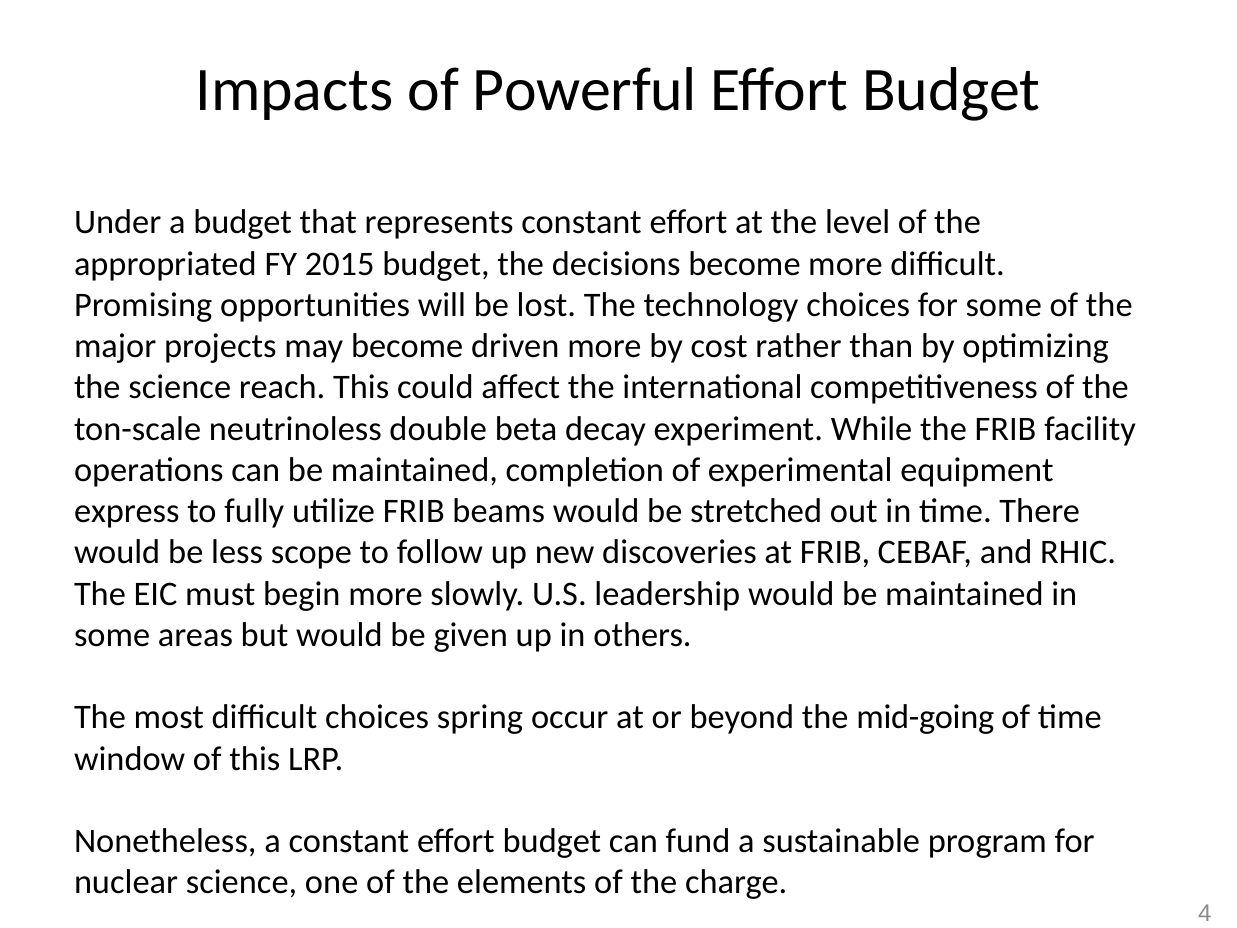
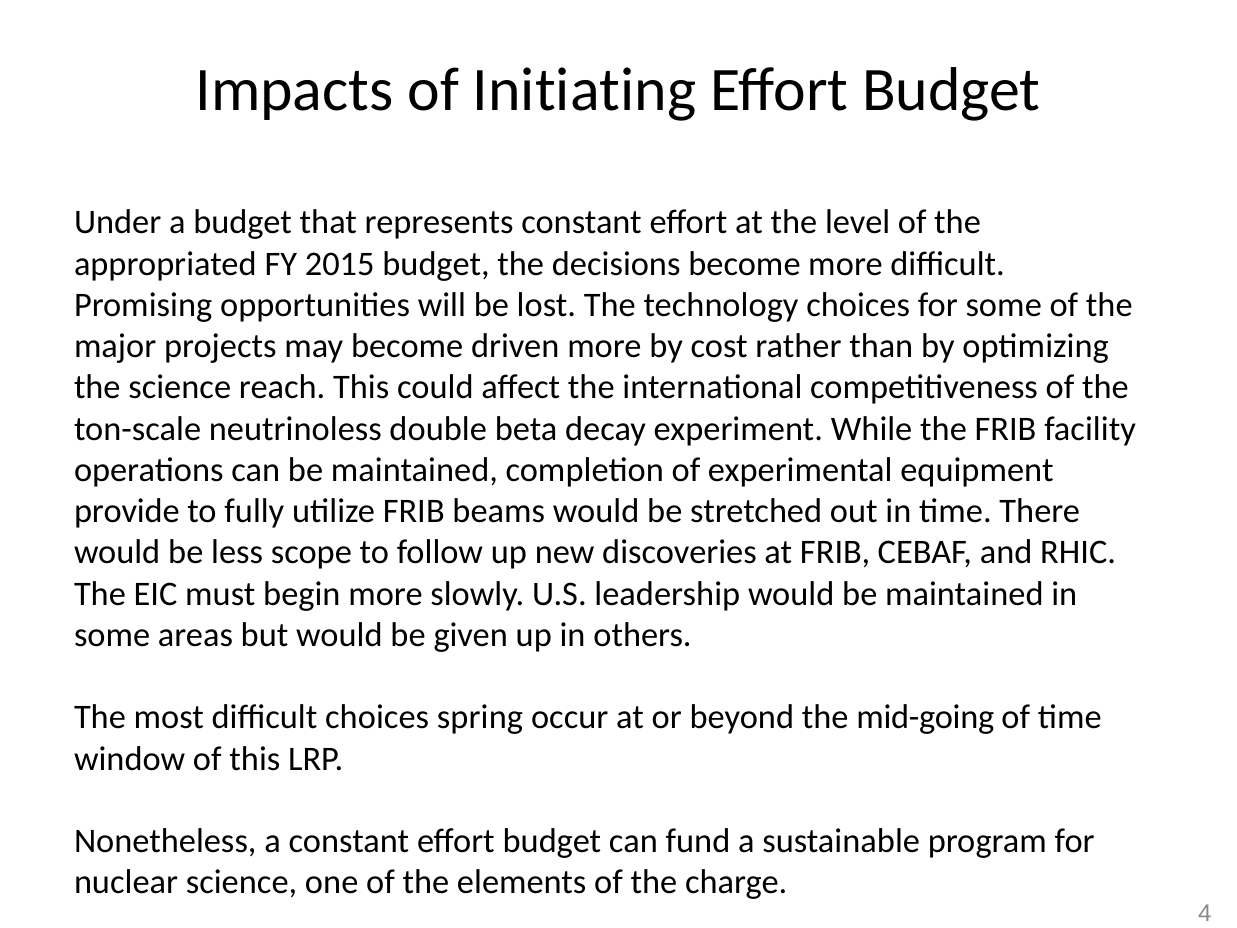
Powerful: Powerful -> Initiating
express: express -> provide
